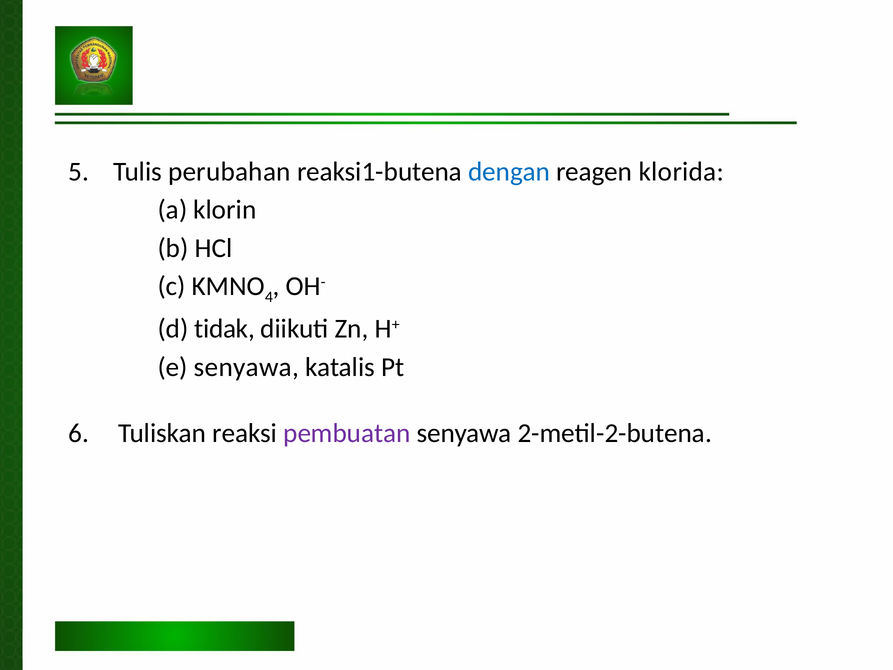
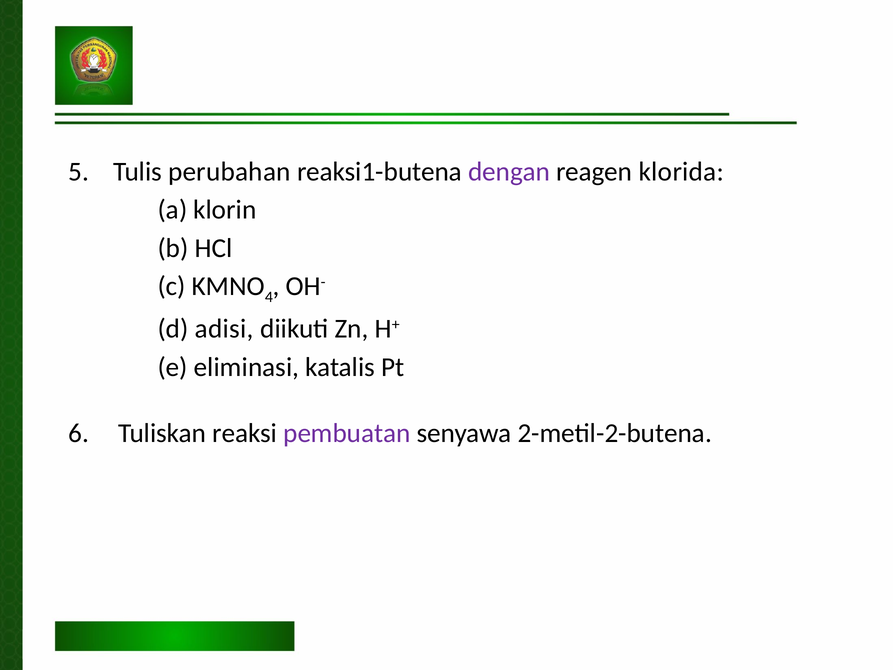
dengan colour: blue -> purple
tidak: tidak -> adisi
e senyawa: senyawa -> eliminasi
